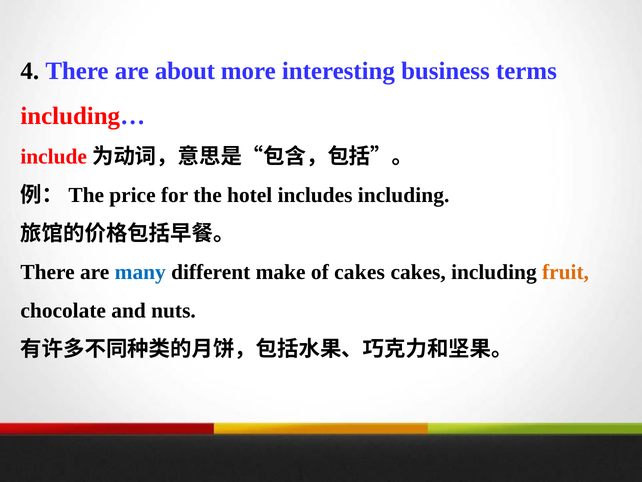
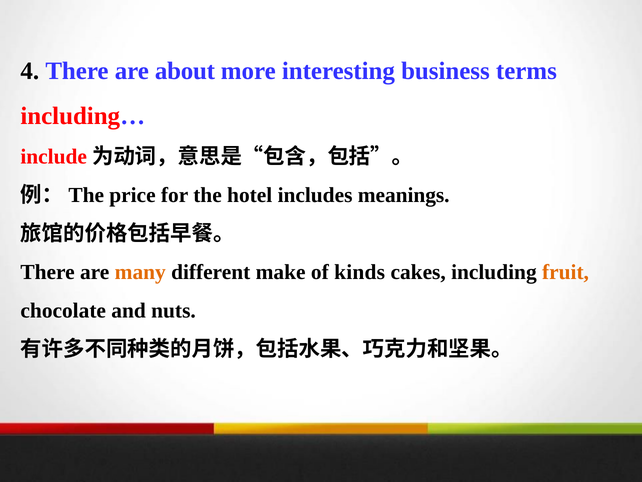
includes including: including -> meanings
many colour: blue -> orange
of cakes: cakes -> kinds
